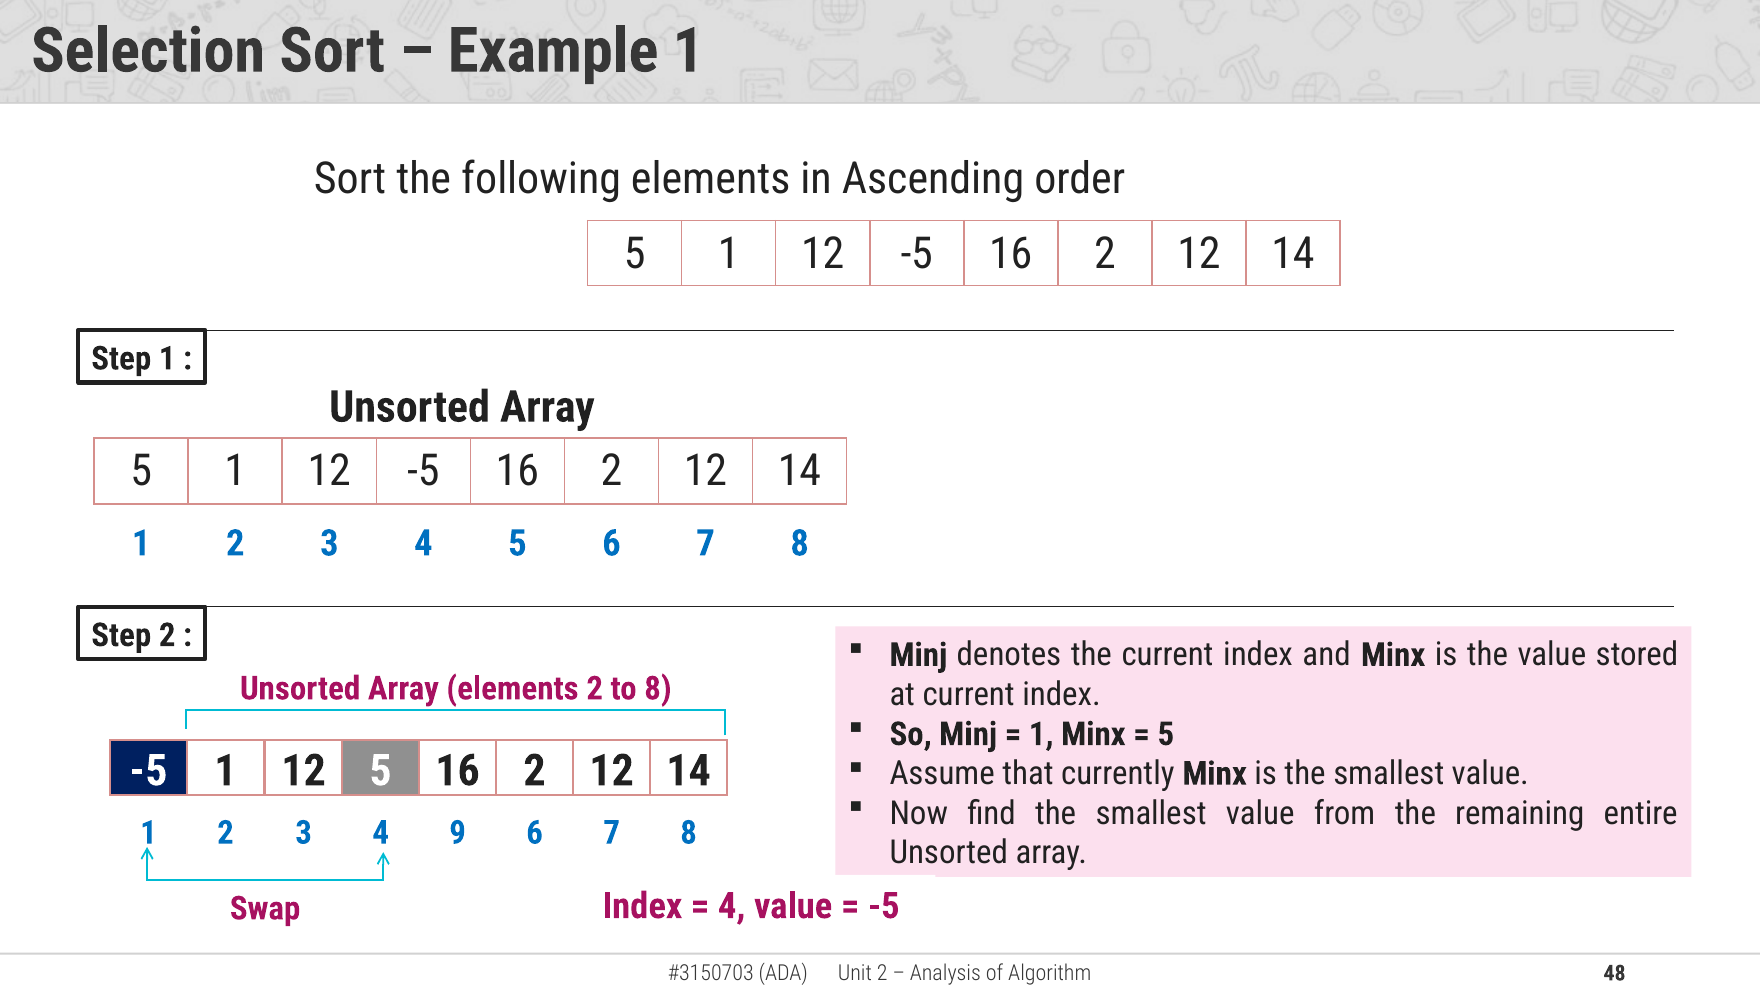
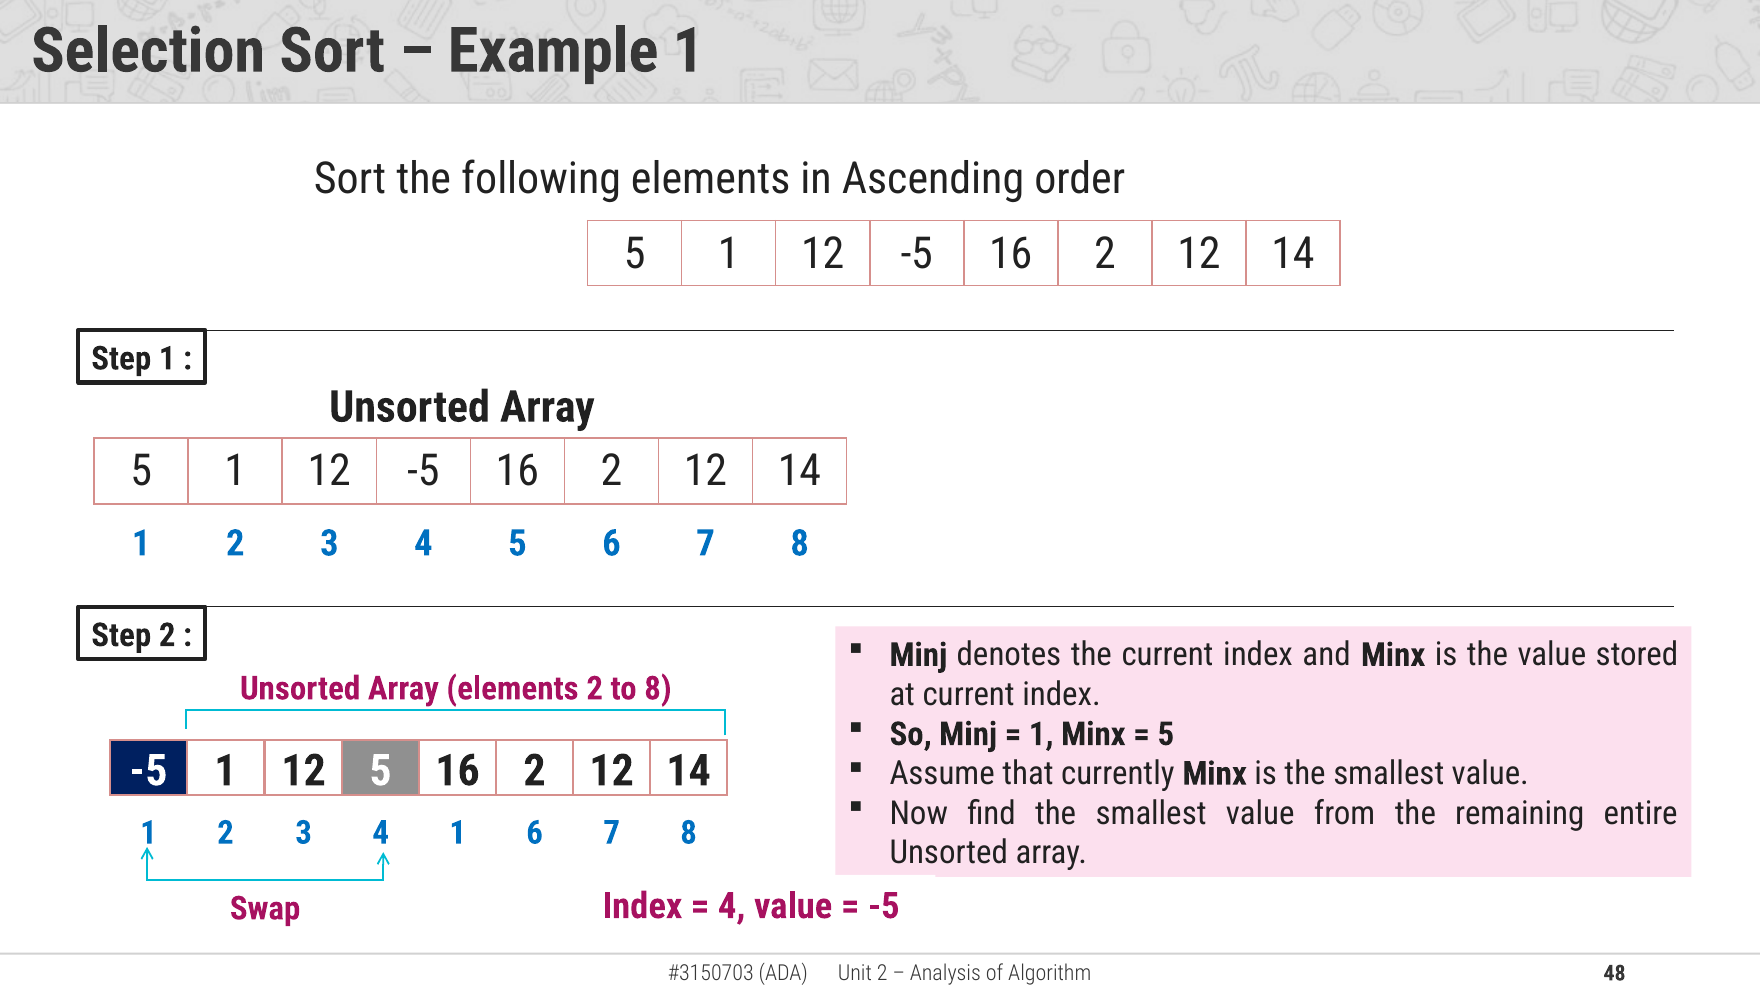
4 9: 9 -> 1
